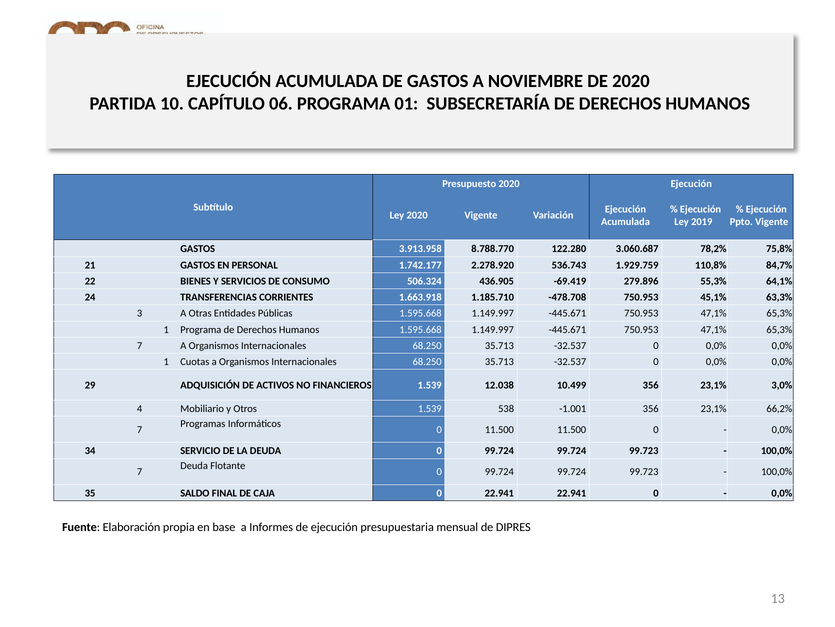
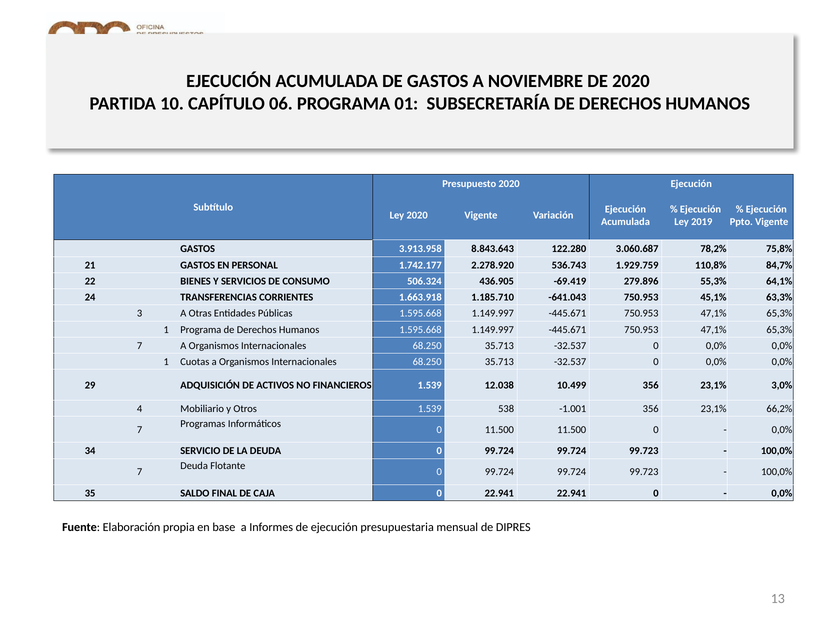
8.788.770: 8.788.770 -> 8.843.643
-478.708: -478.708 -> -641.043
